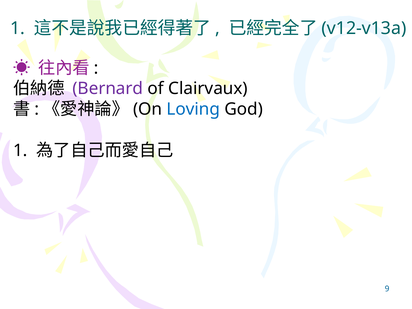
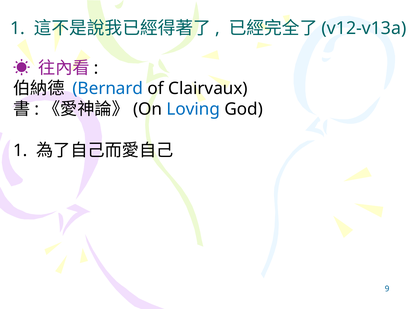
Bernard colour: purple -> blue
